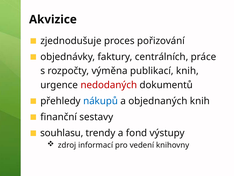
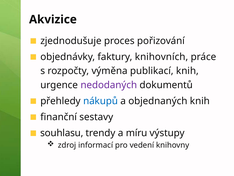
centrálních: centrálních -> knihovních
nedodaných colour: red -> purple
fond: fond -> míru
